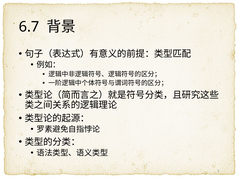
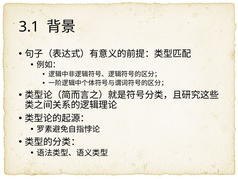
6.7: 6.7 -> 3.1
